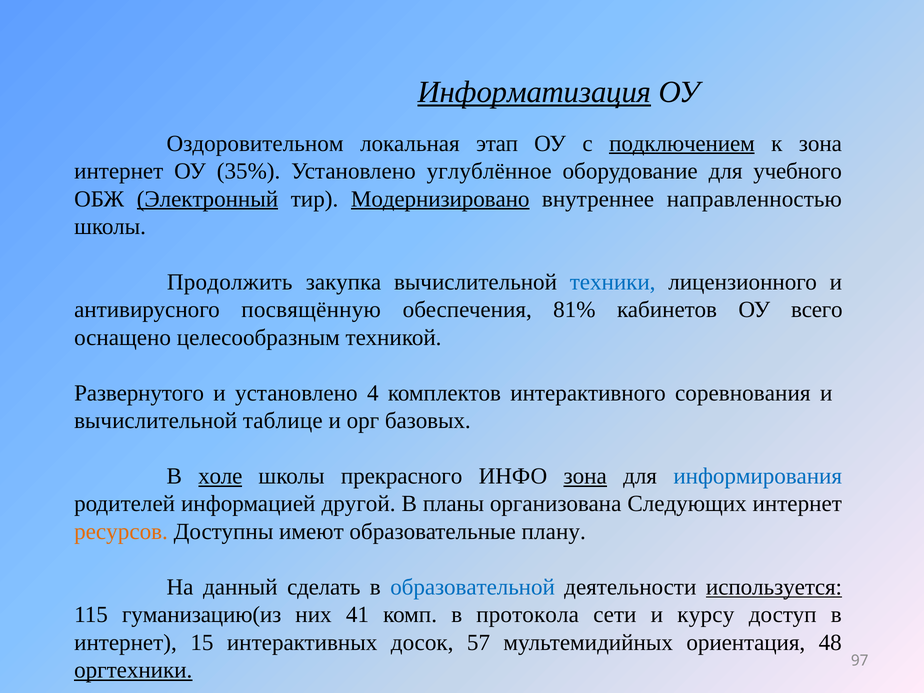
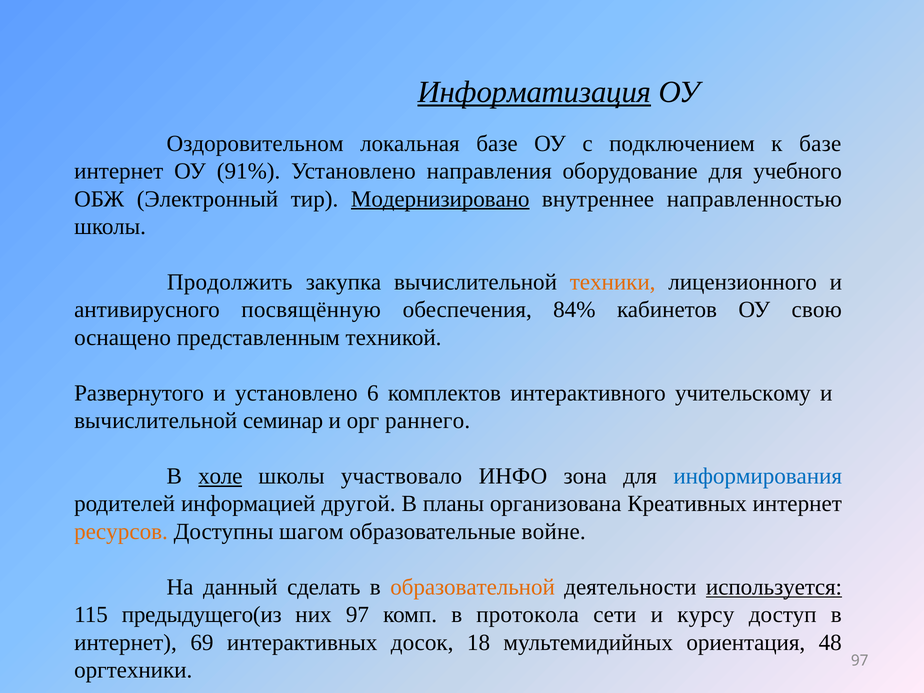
локальная этап: этап -> базе
подключением underline: present -> none
к зона: зона -> базе
35%: 35% -> 91%
углублённое: углублённое -> направления
Электронный underline: present -> none
техники colour: blue -> orange
81%: 81% -> 84%
всего: всего -> свою
целесообразным: целесообразным -> представленным
4: 4 -> 6
соревнования: соревнования -> учительскому
таблице: таблице -> семинар
базовых: базовых -> раннего
прекрасного: прекрасного -> участвовало
зона at (585, 476) underline: present -> none
Следующих: Следующих -> Креативных
имеют: имеют -> шагом
плану: плану -> войне
образовательной colour: blue -> orange
гуманизацию(из: гуманизацию(из -> предыдущего(из
них 41: 41 -> 97
15: 15 -> 69
57: 57 -> 18
оргтехники underline: present -> none
